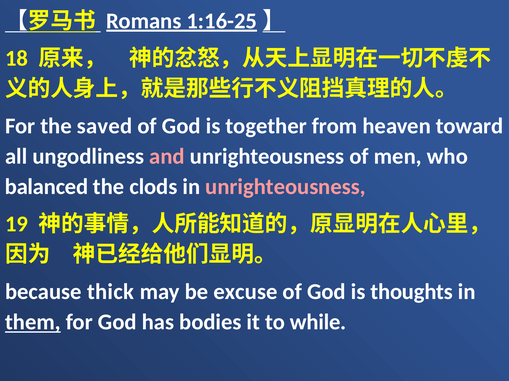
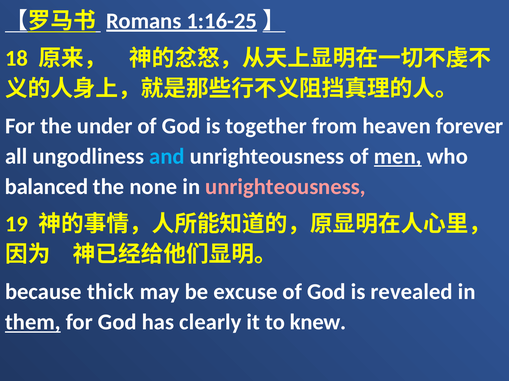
saved: saved -> under
toward: toward -> forever
and colour: pink -> light blue
men underline: none -> present
clods: clods -> none
thoughts: thoughts -> revealed
bodies: bodies -> clearly
while: while -> knew
